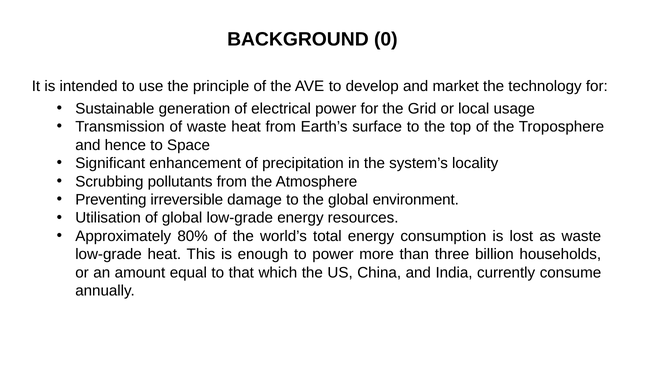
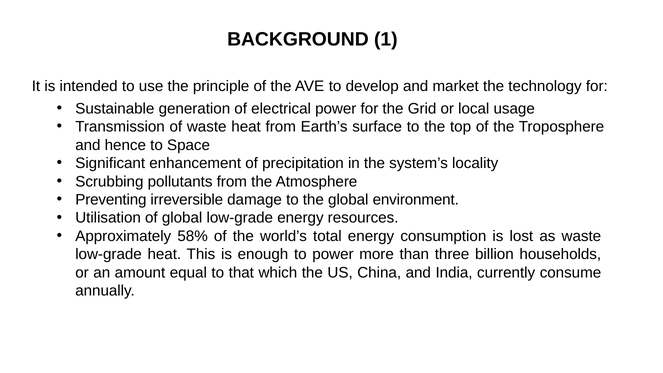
0: 0 -> 1
80%: 80% -> 58%
